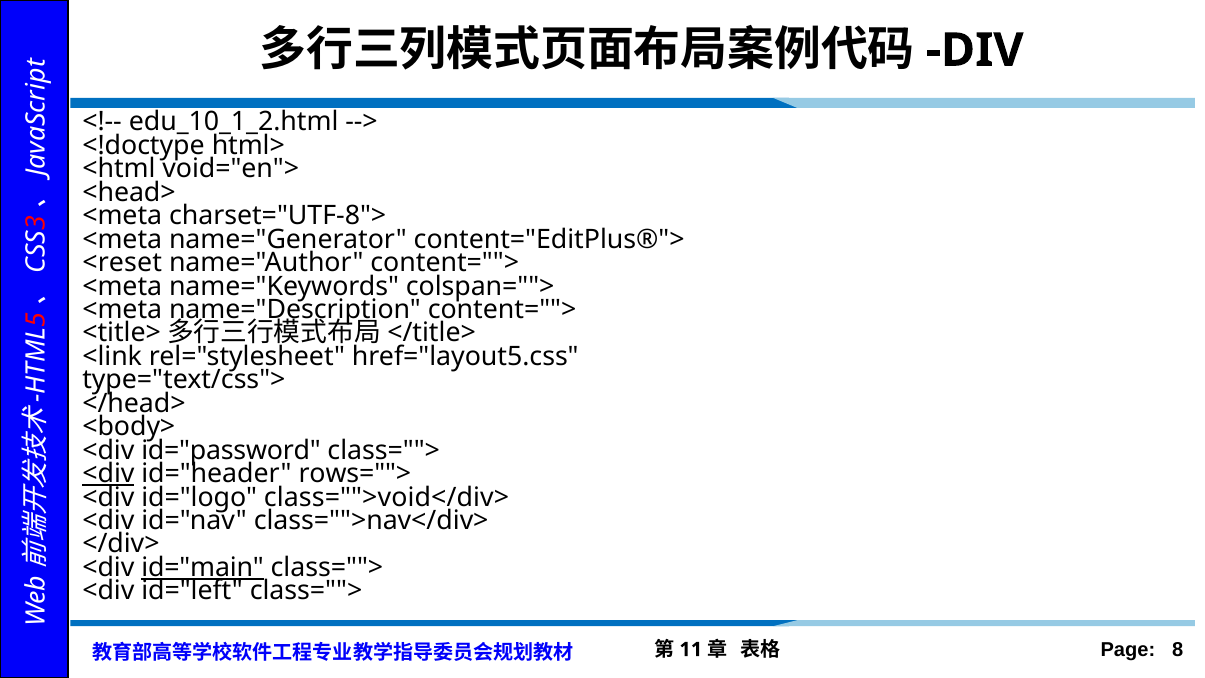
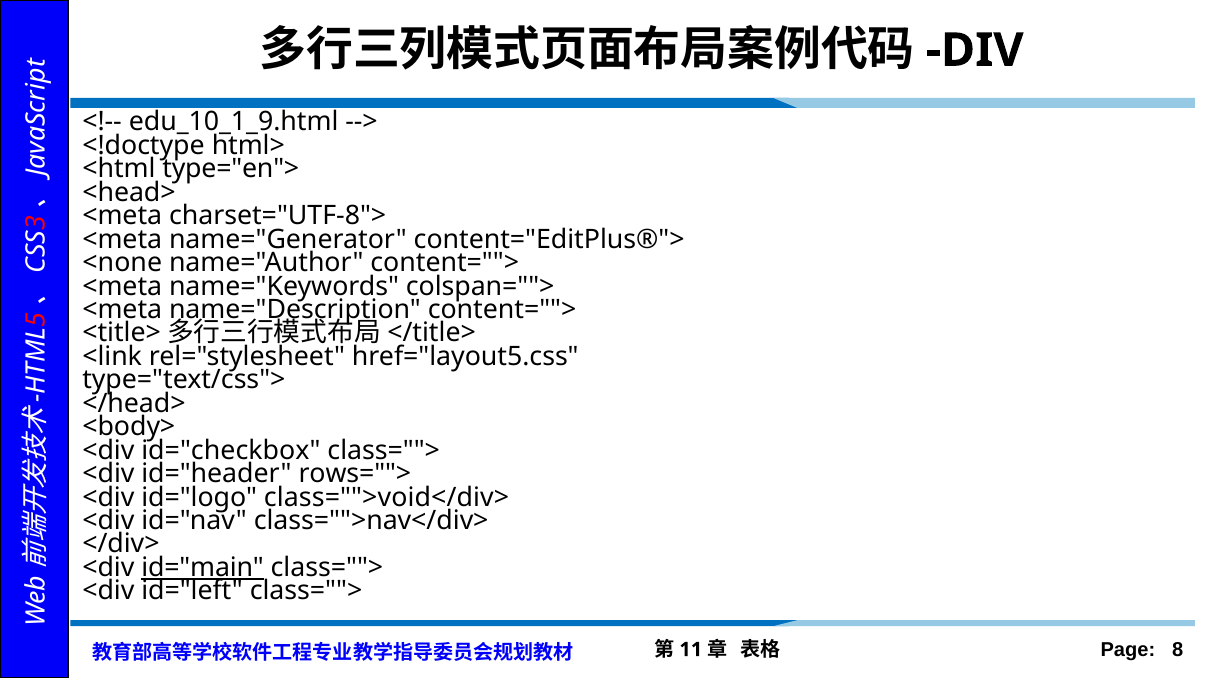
edu_10_1_2.html: edu_10_1_2.html -> edu_10_1_9.html
void="en">: void="en"> -> type="en">
<reset: <reset -> <none
id="password: id="password -> id="checkbox
<div at (108, 474) underline: present -> none
